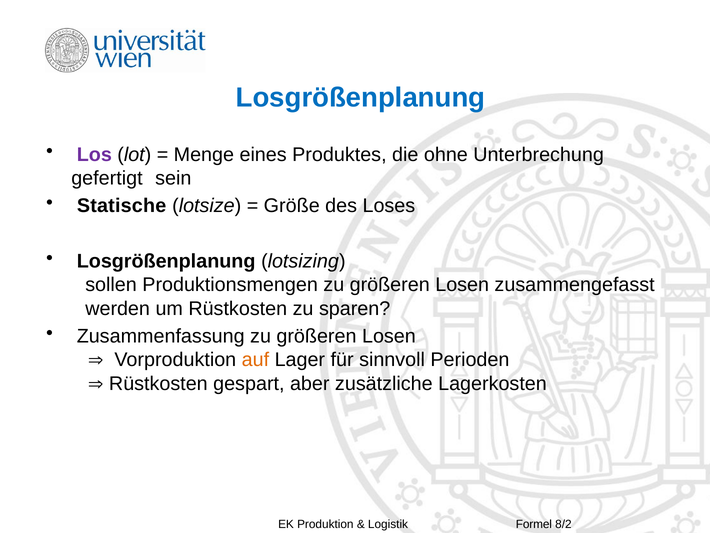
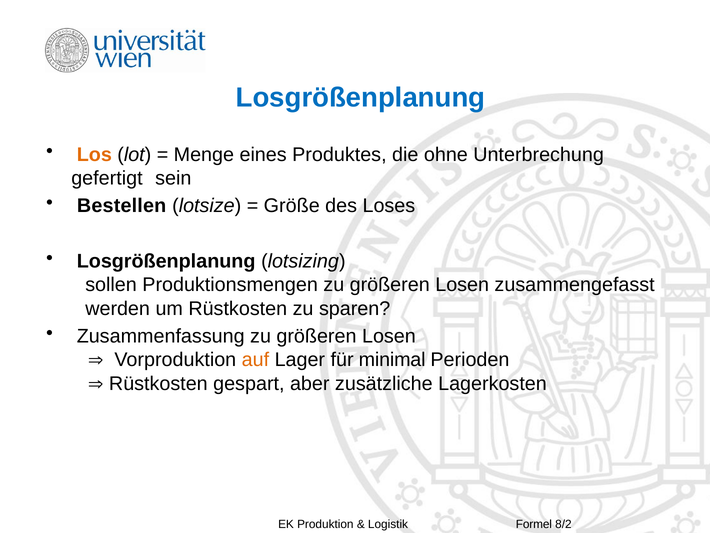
Los colour: purple -> orange
Statische: Statische -> Bestellen
sinnvoll: sinnvoll -> minimal
